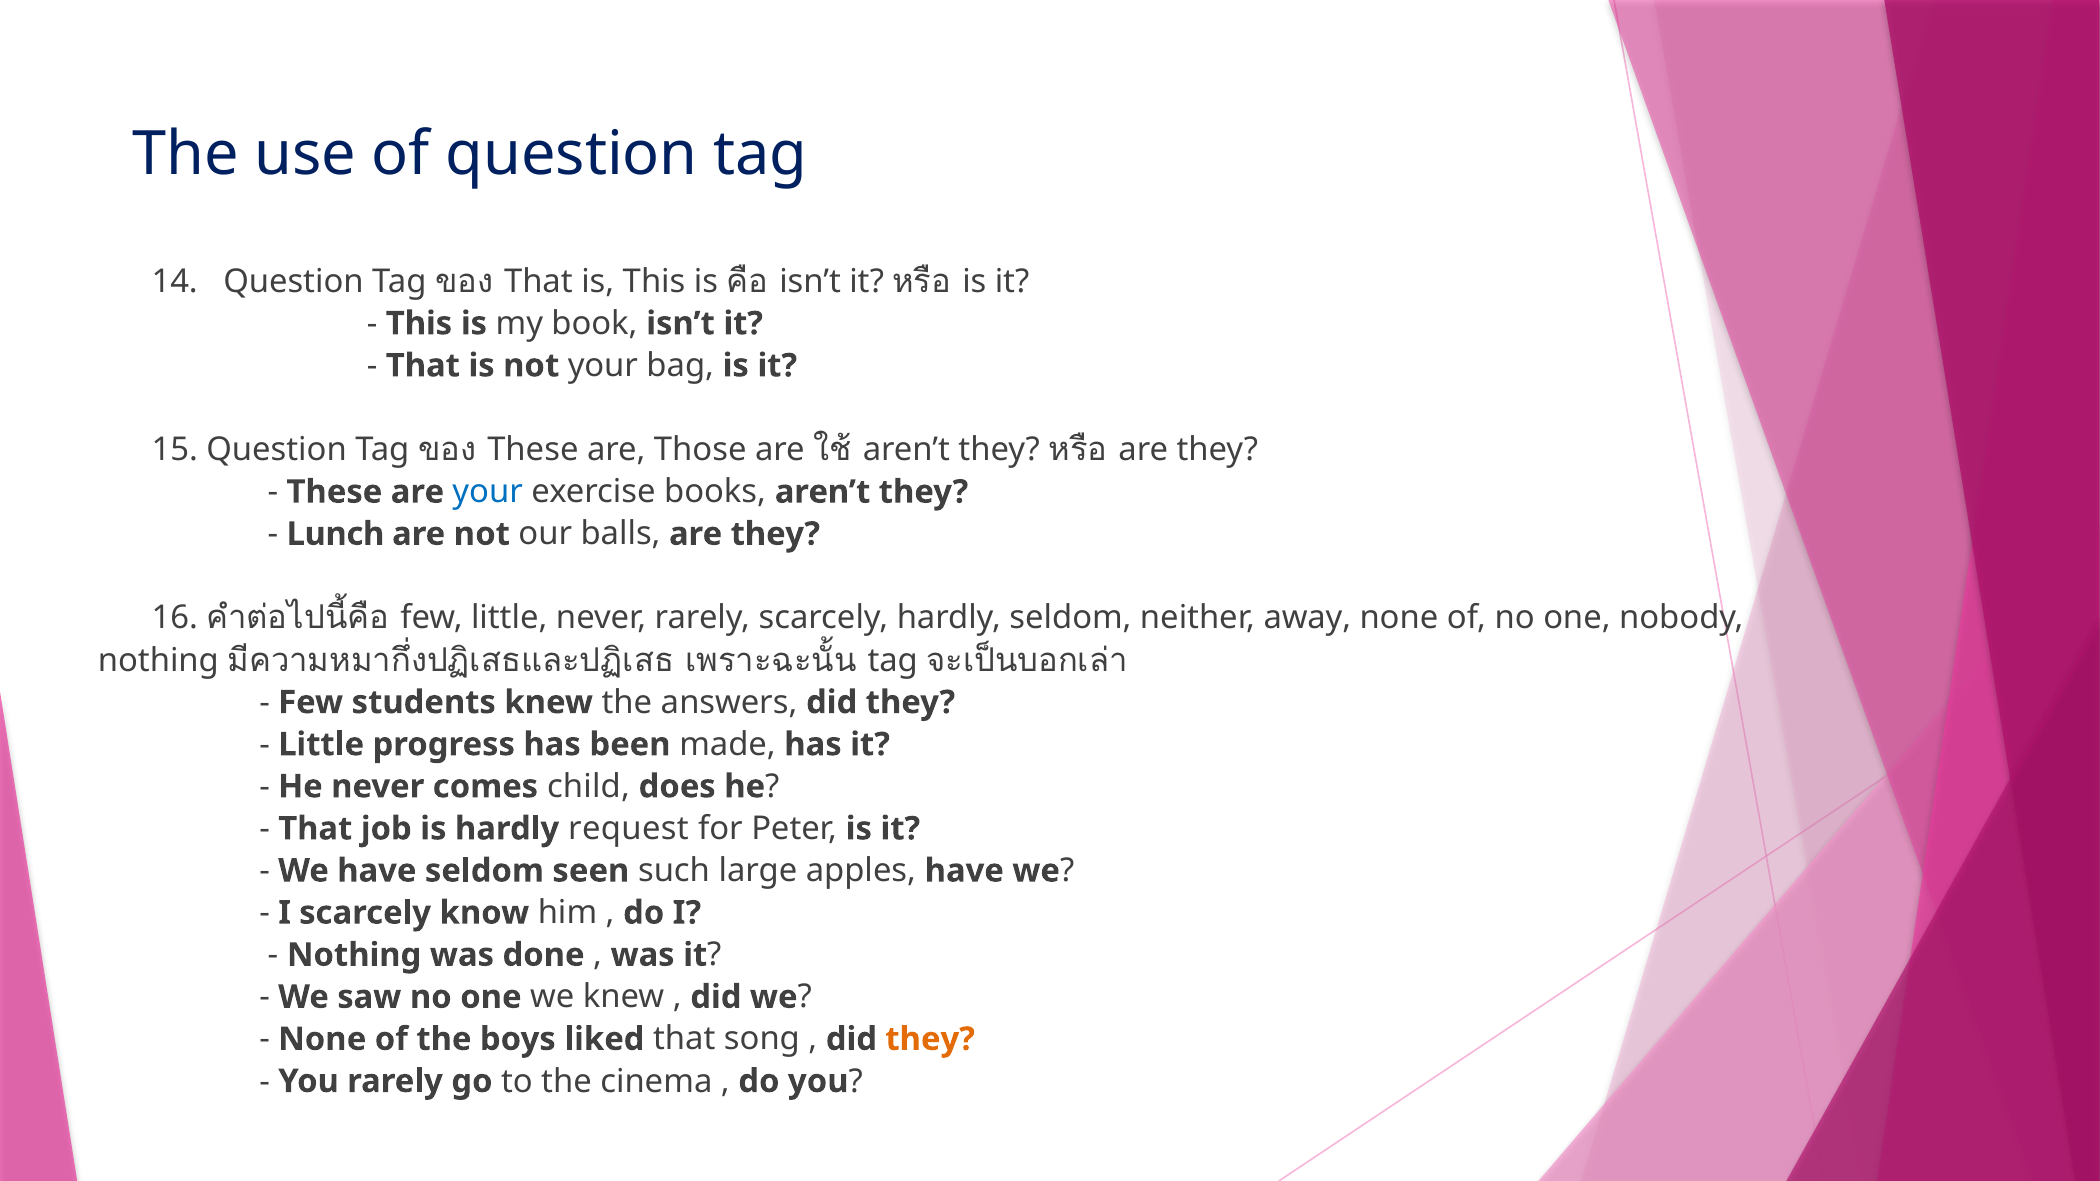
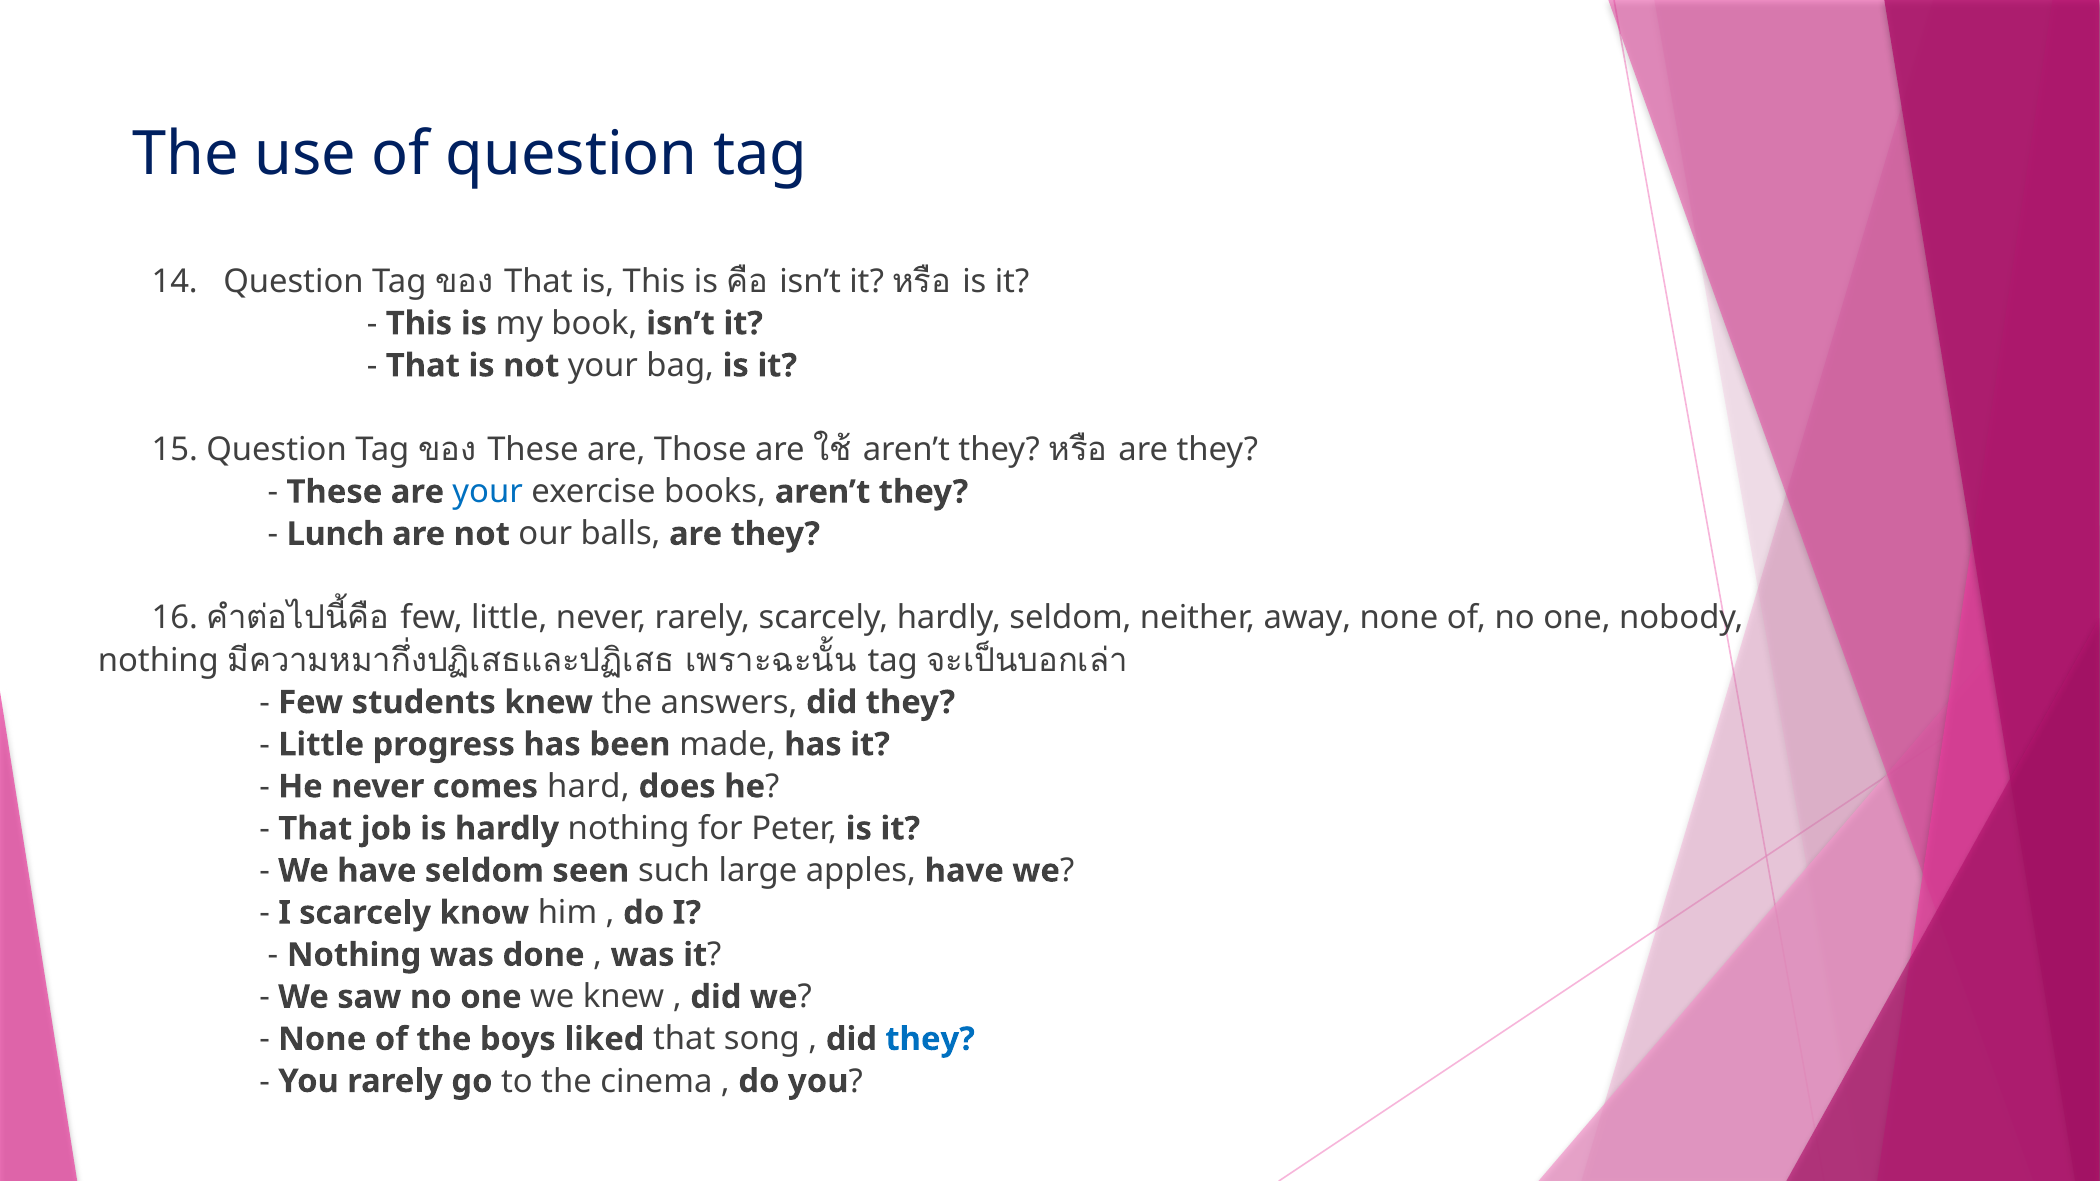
child: child -> hard
hardly request: request -> nothing
they at (930, 1039) colour: orange -> blue
